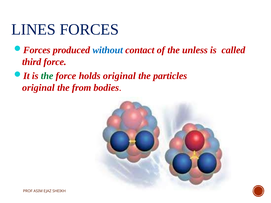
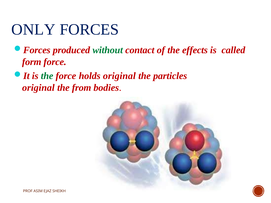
LINES: LINES -> ONLY
without colour: blue -> green
unless: unless -> effects
third: third -> form
